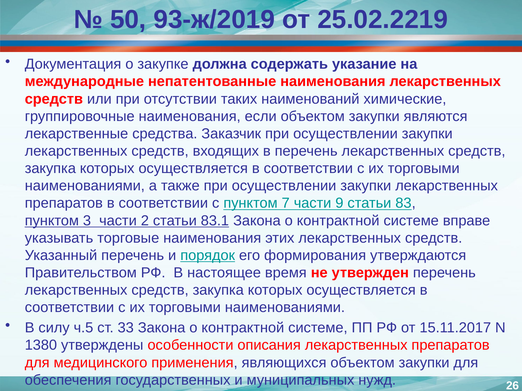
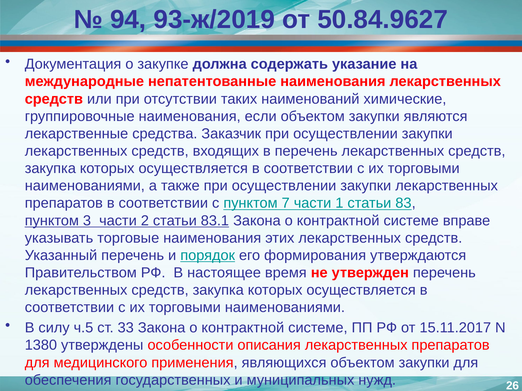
50: 50 -> 94
25.02.2219: 25.02.2219 -> 50.84.9627
9: 9 -> 1
